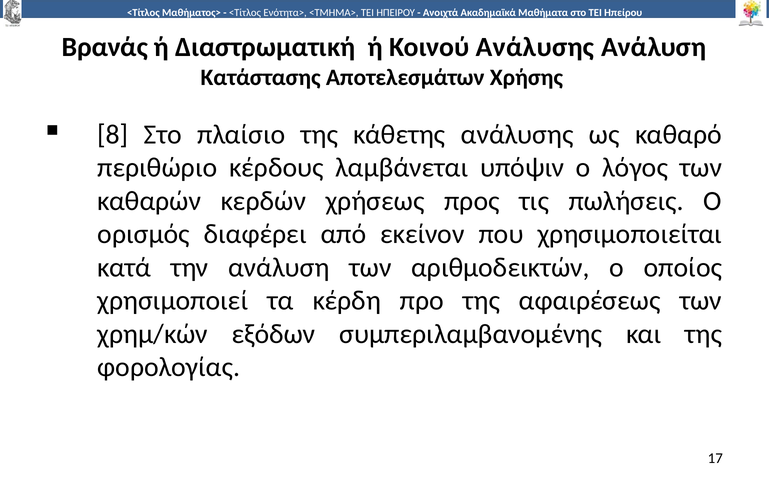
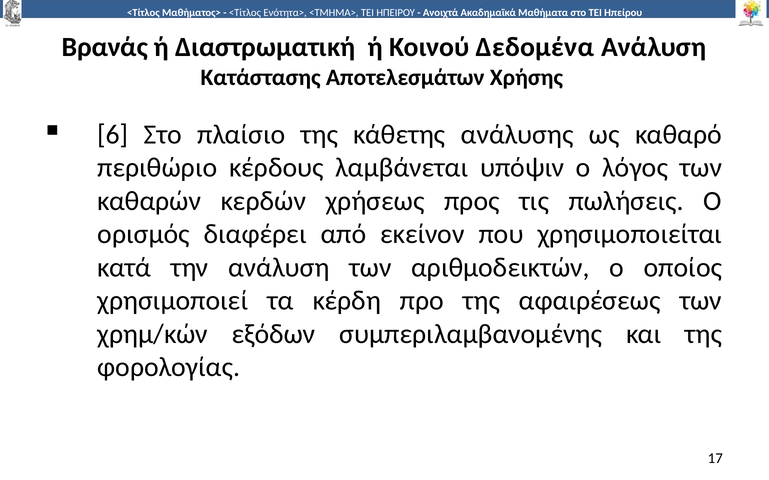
Κοινού Ανάλυσης: Ανάλυσης -> Δεδομένα
8: 8 -> 6
